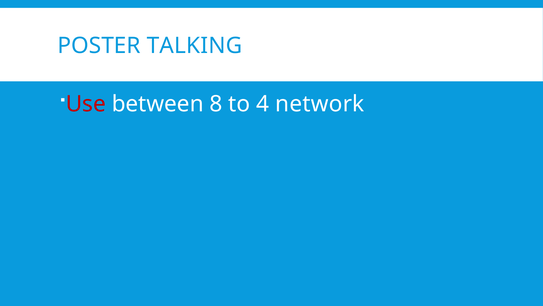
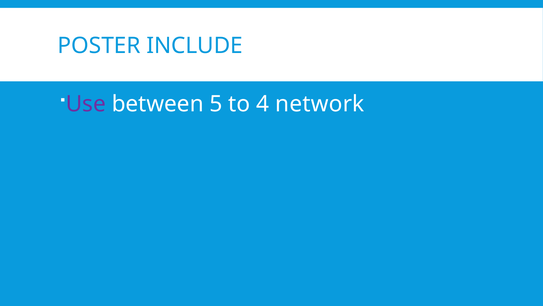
TALKING: TALKING -> INCLUDE
Use colour: red -> purple
8: 8 -> 5
